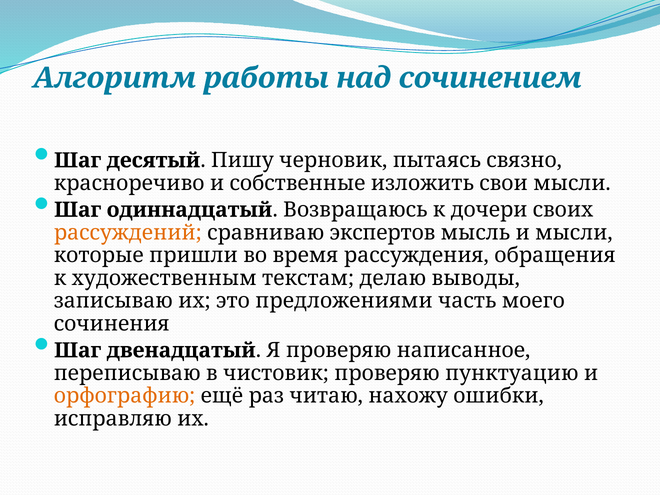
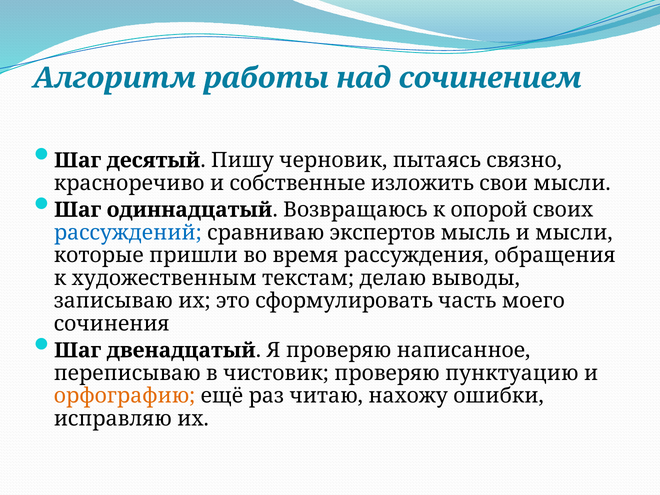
дочери: дочери -> опорой
рассуждений colour: orange -> blue
предложениями: предложениями -> сформулировать
